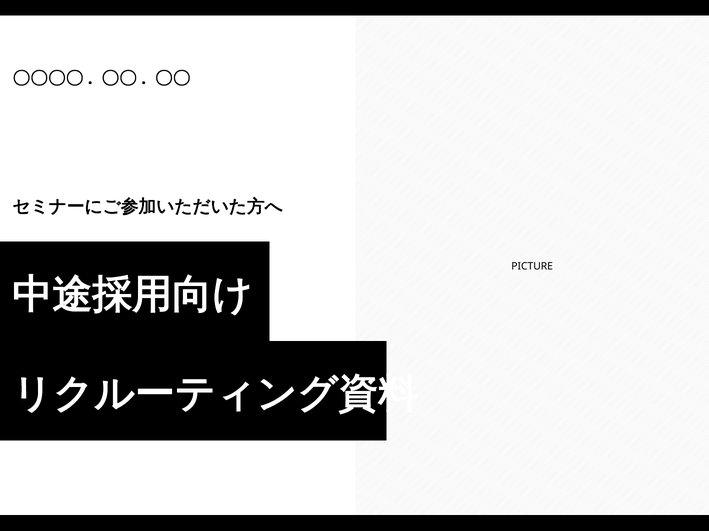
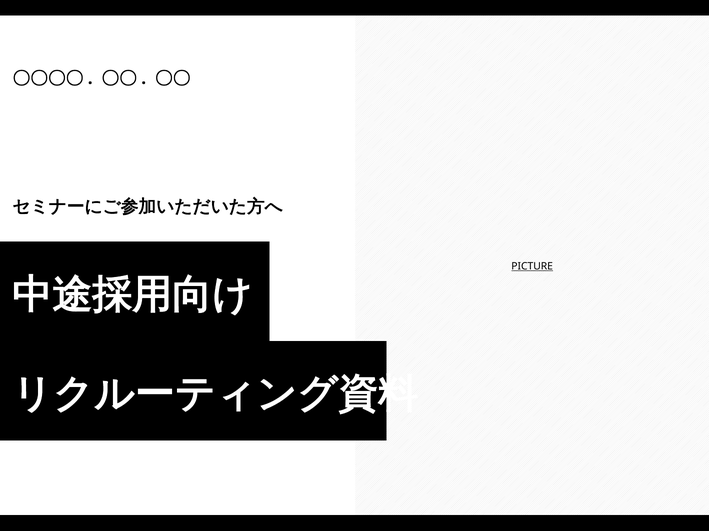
PICTURE underline: none -> present
